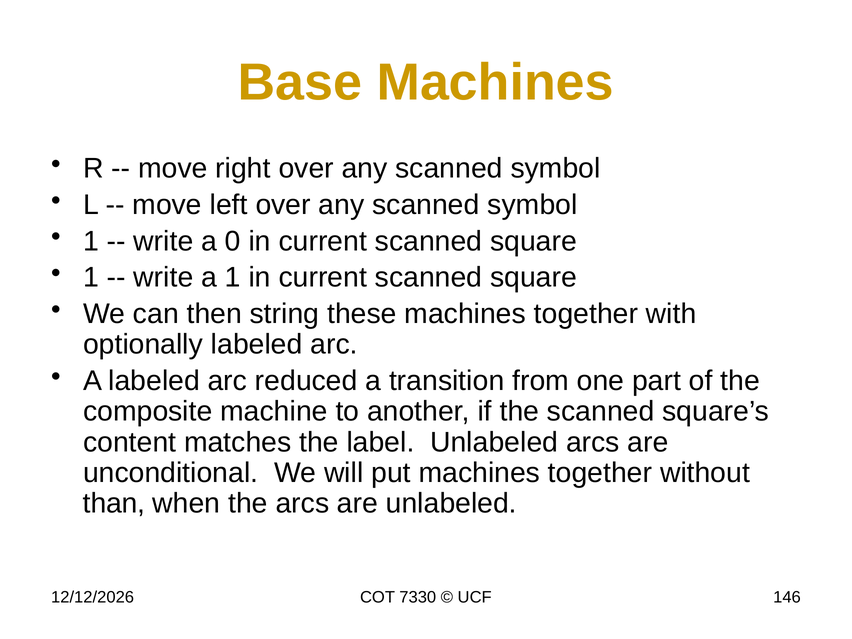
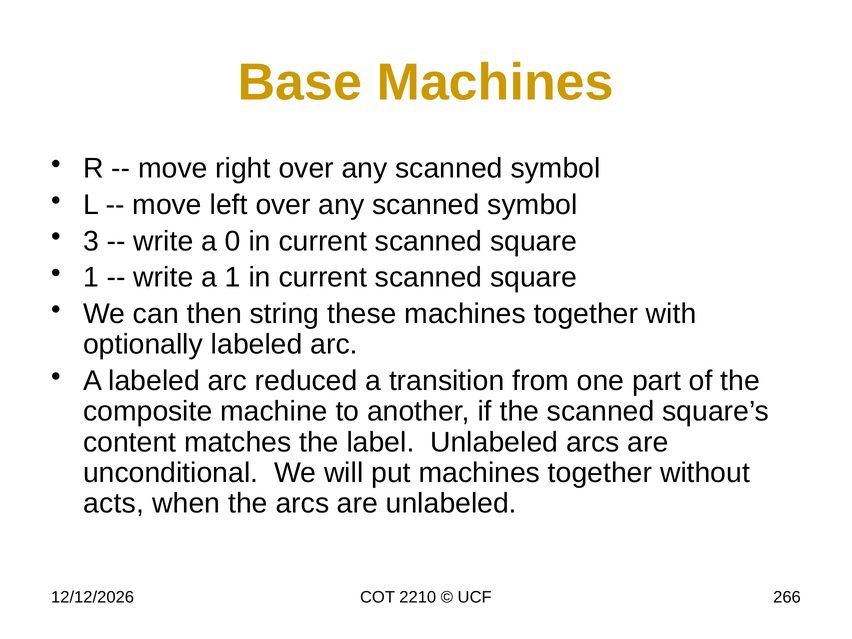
1 at (91, 241): 1 -> 3
than: than -> acts
7330: 7330 -> 2210
146: 146 -> 266
